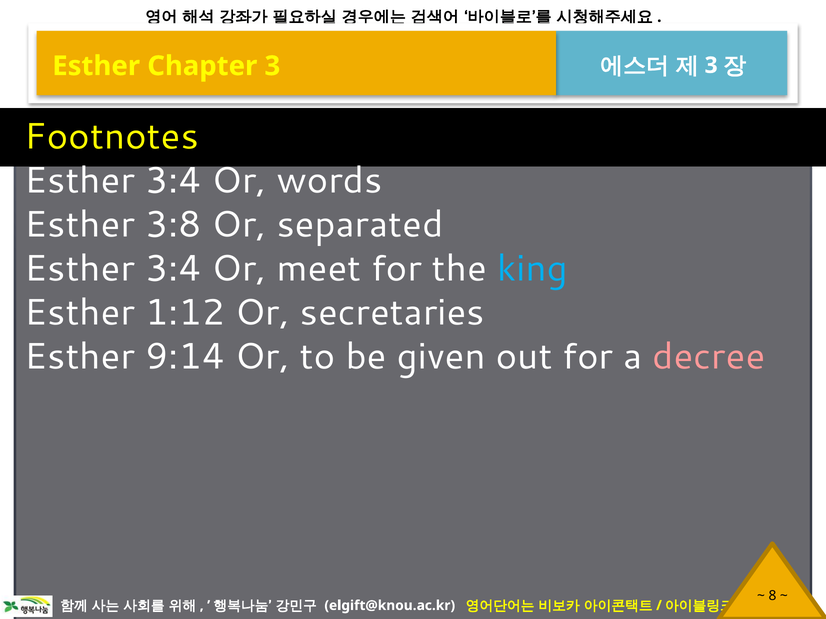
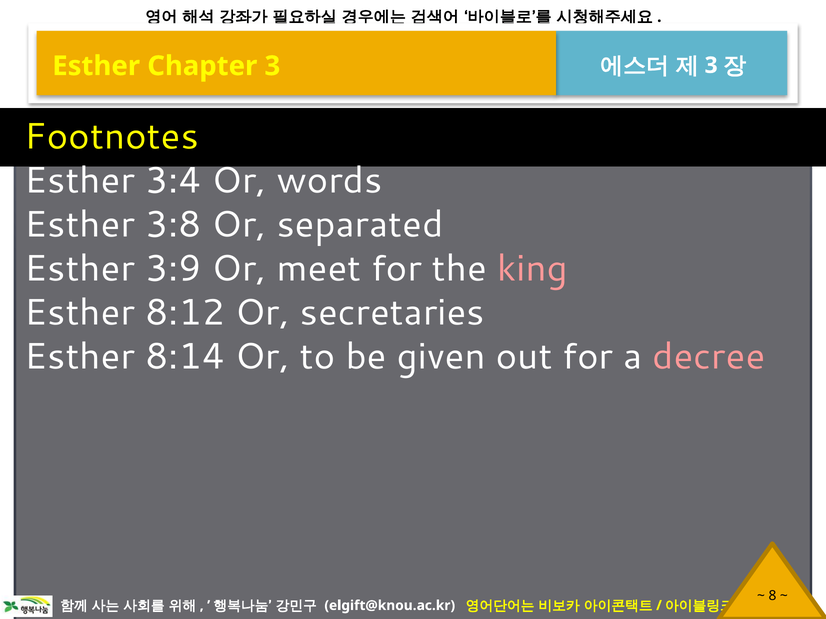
3:4 at (173, 269): 3:4 -> 3:9
king colour: light blue -> pink
1:12: 1:12 -> 8:12
9:14: 9:14 -> 8:14
